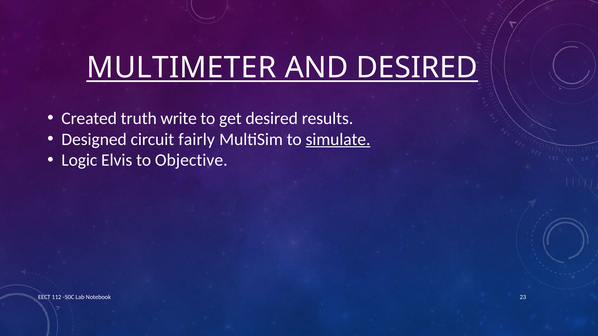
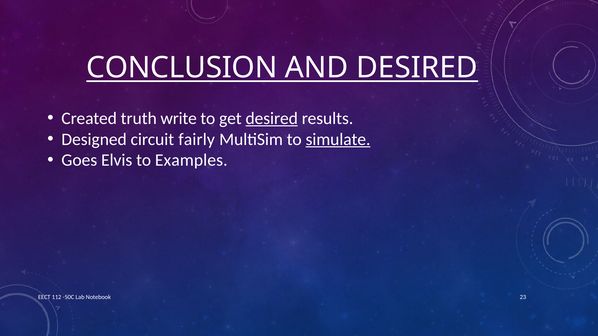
MULTIMETER: MULTIMETER -> CONCLUSION
desired at (272, 119) underline: none -> present
Logic: Logic -> Goes
Objective: Objective -> Examples
